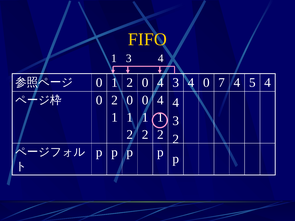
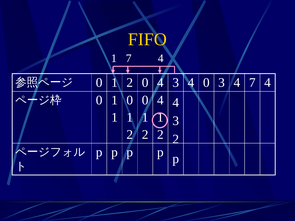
1 3: 3 -> 7
0 7: 7 -> 3
4 5: 5 -> 7
2 at (114, 100): 2 -> 1
